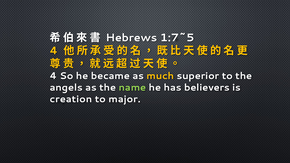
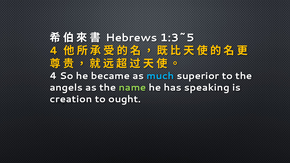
1:7~5: 1:7~5 -> 1:3~5
much colour: yellow -> light blue
believers: believers -> speaking
major: major -> ought
